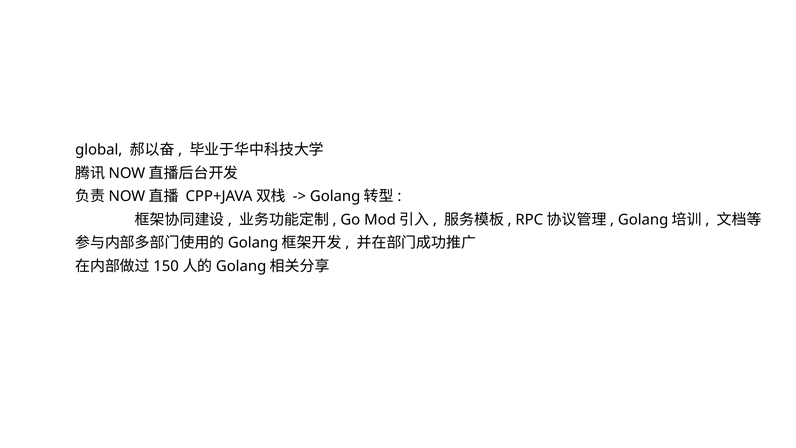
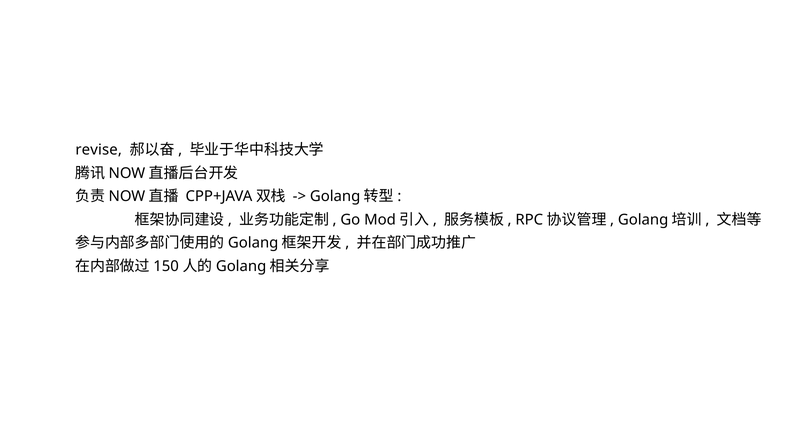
global: global -> revise
